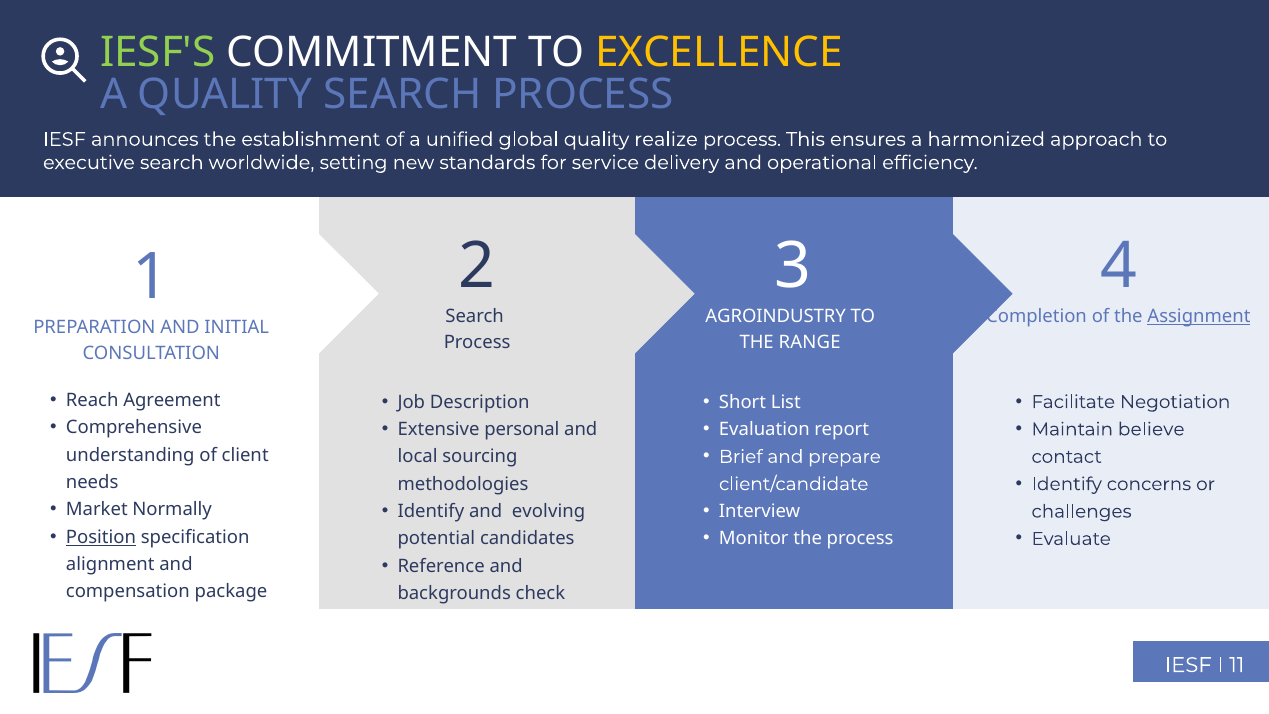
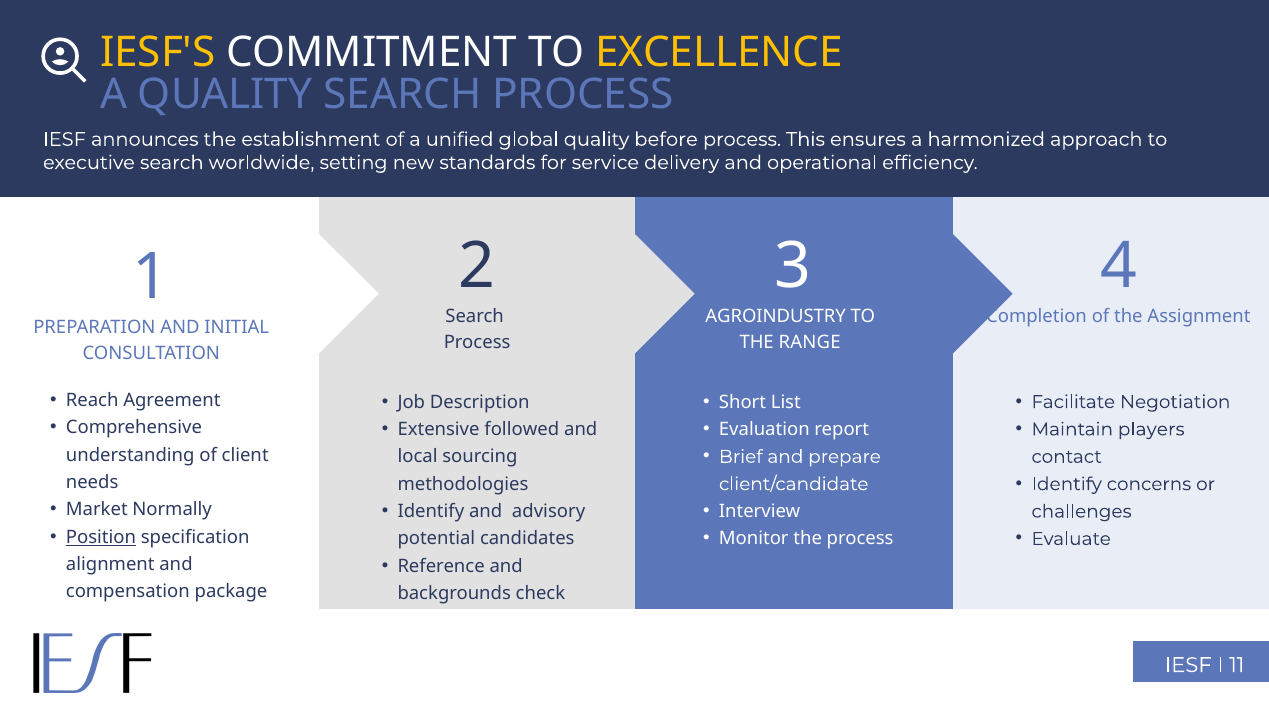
IESF'S colour: light green -> yellow
realize: realize -> before
Assignment underline: present -> none
personal: personal -> followed
believe: believe -> players
evolving: evolving -> advisory
